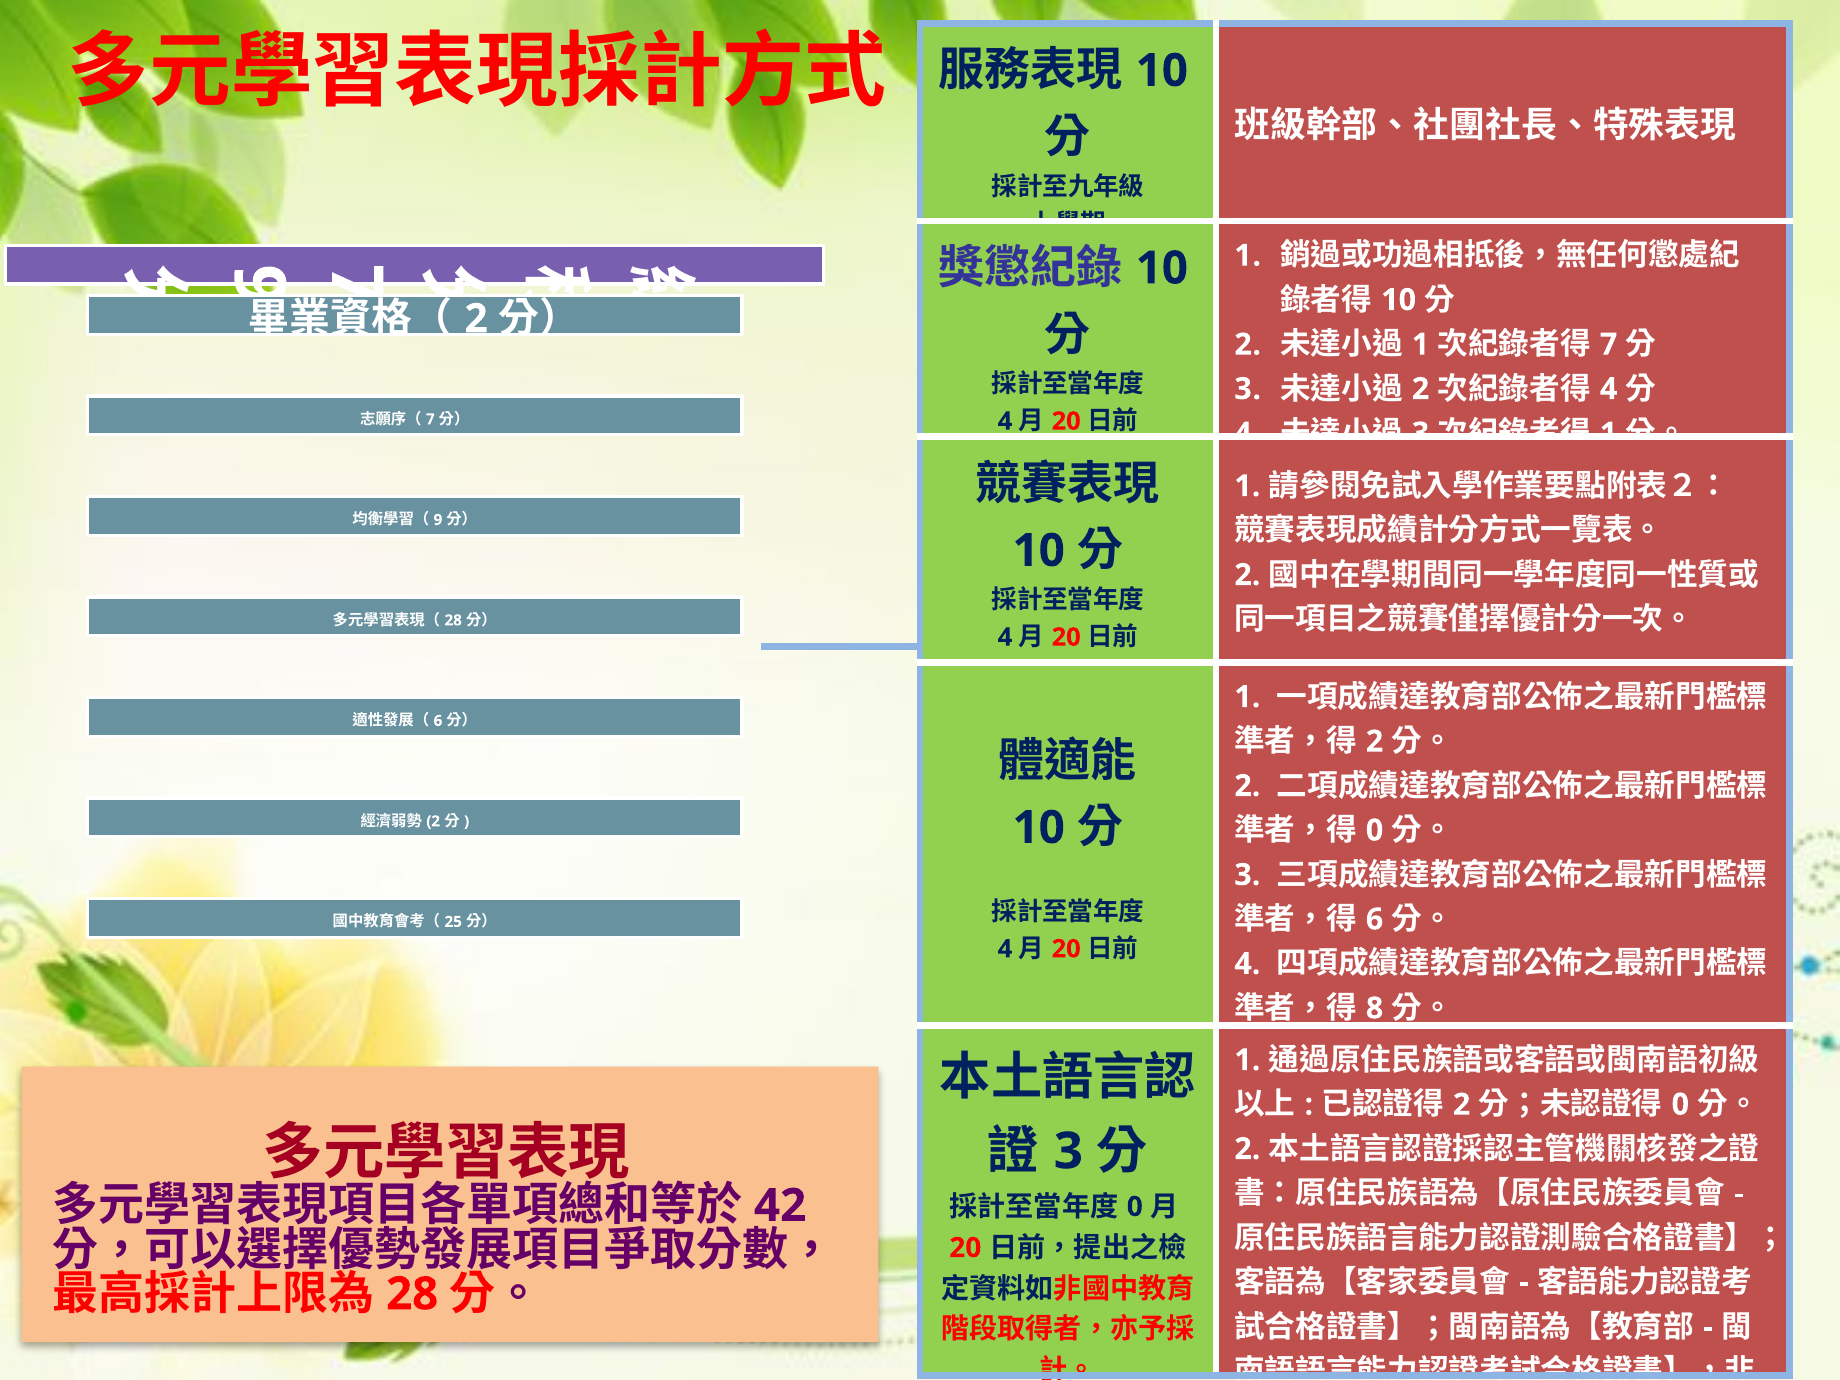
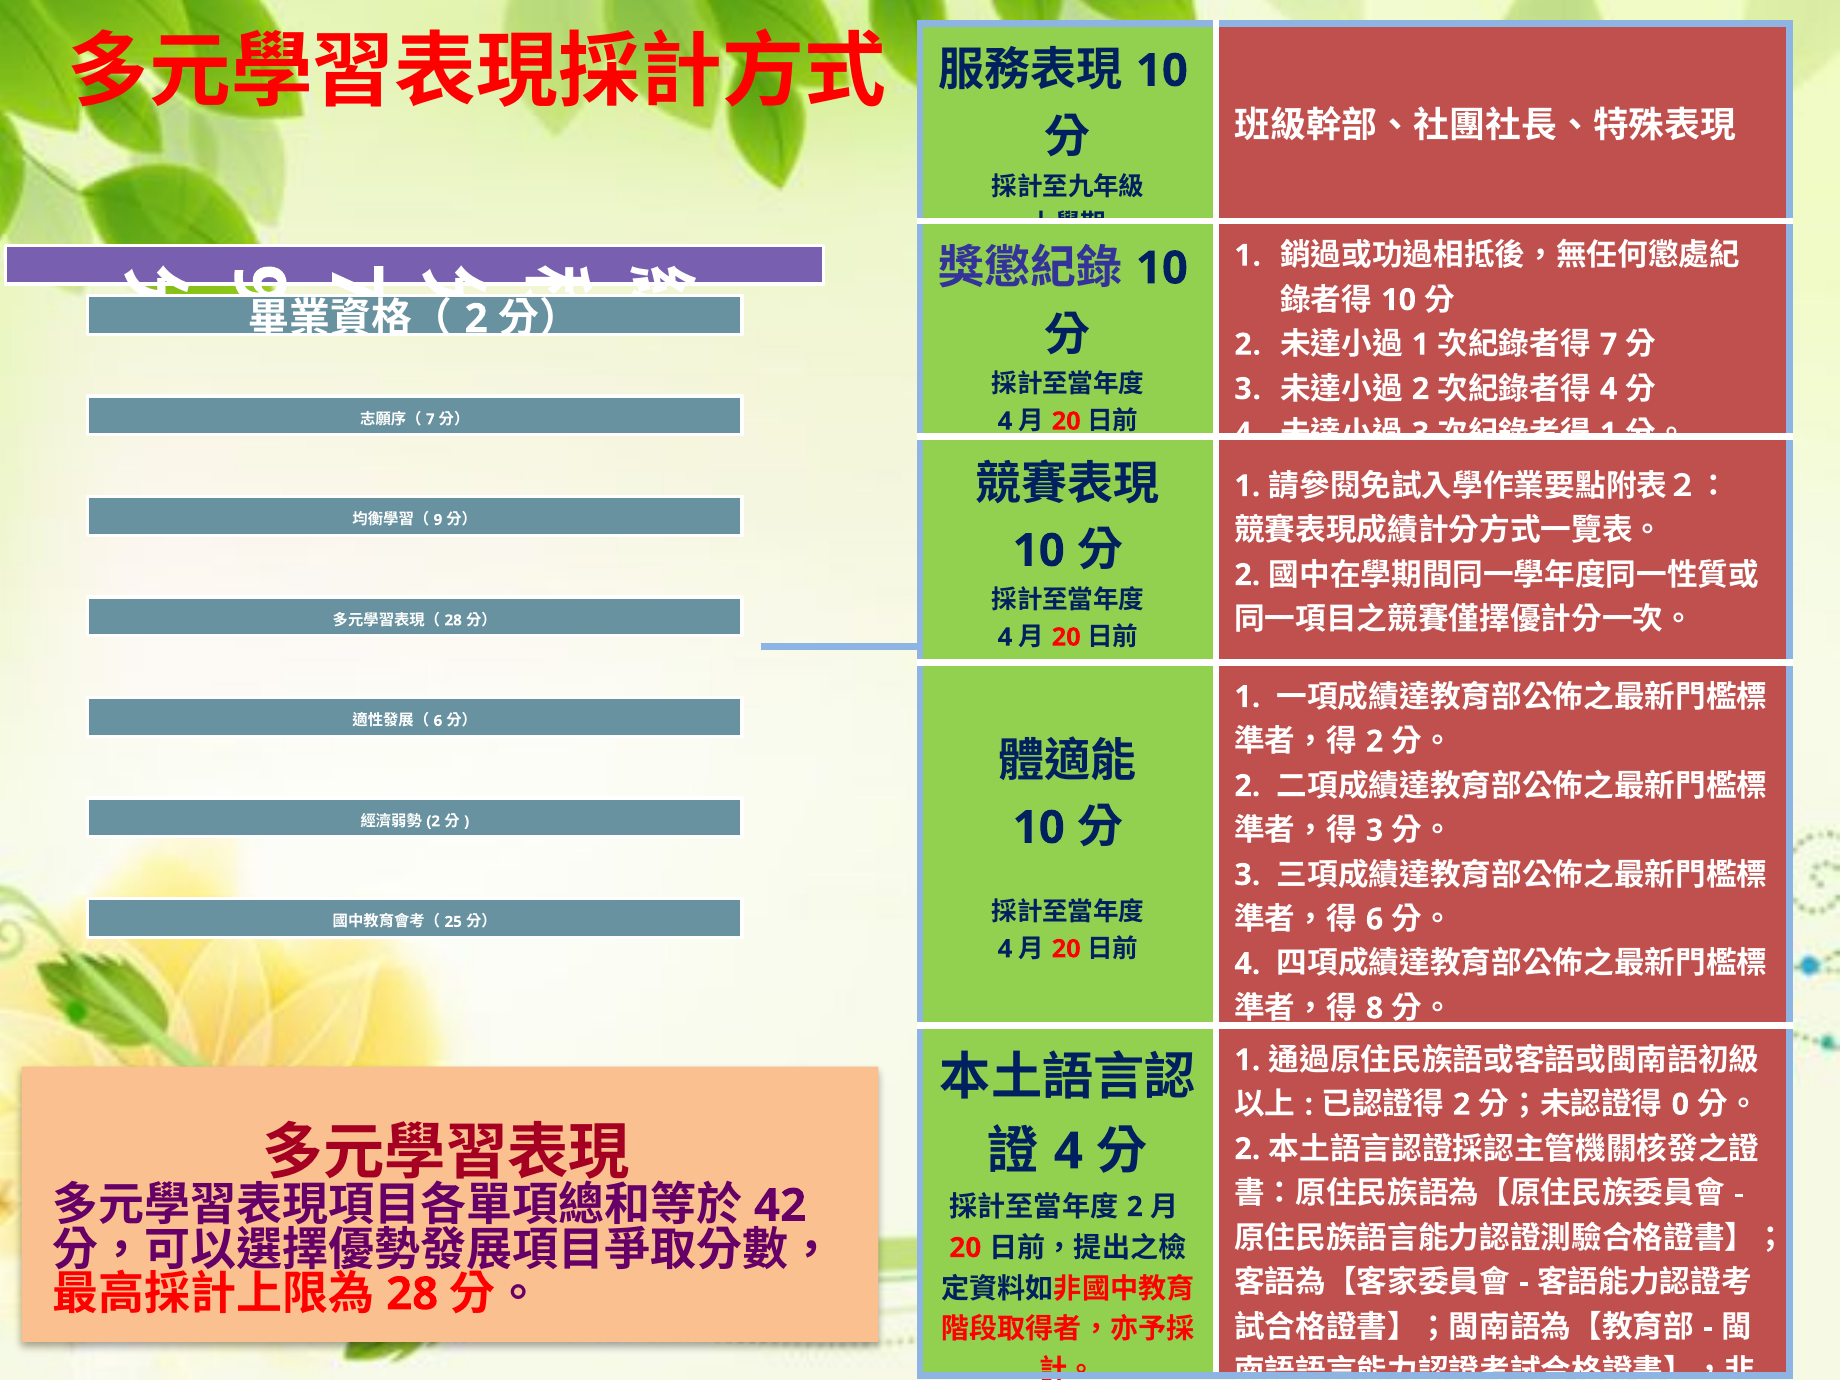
0 at (1375, 830): 0 -> 3
3 at (1068, 1151): 3 -> 4
0 at (1135, 1207): 0 -> 2
